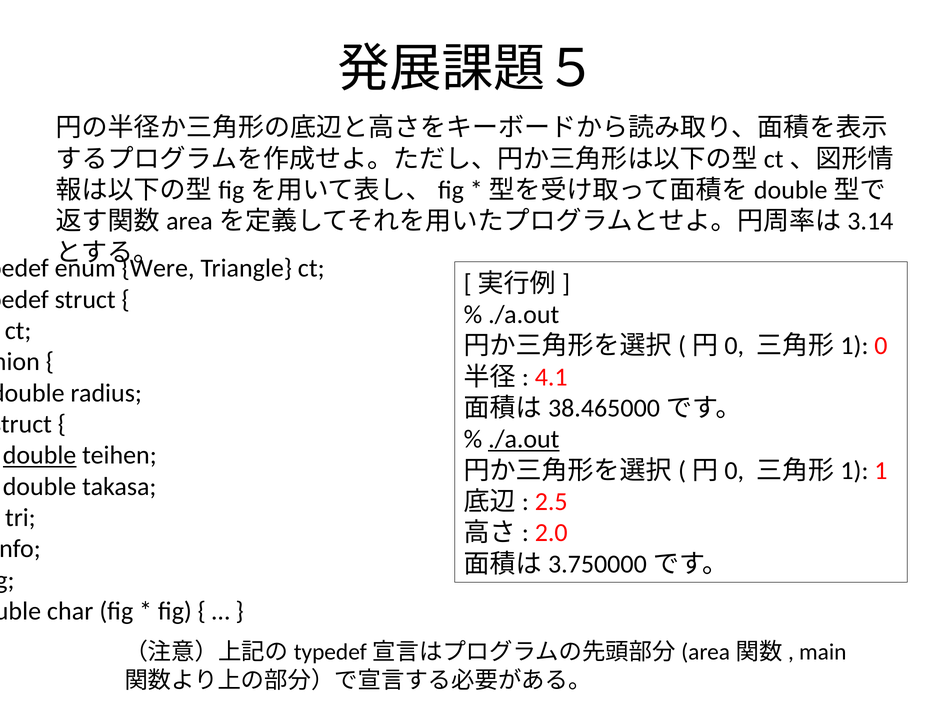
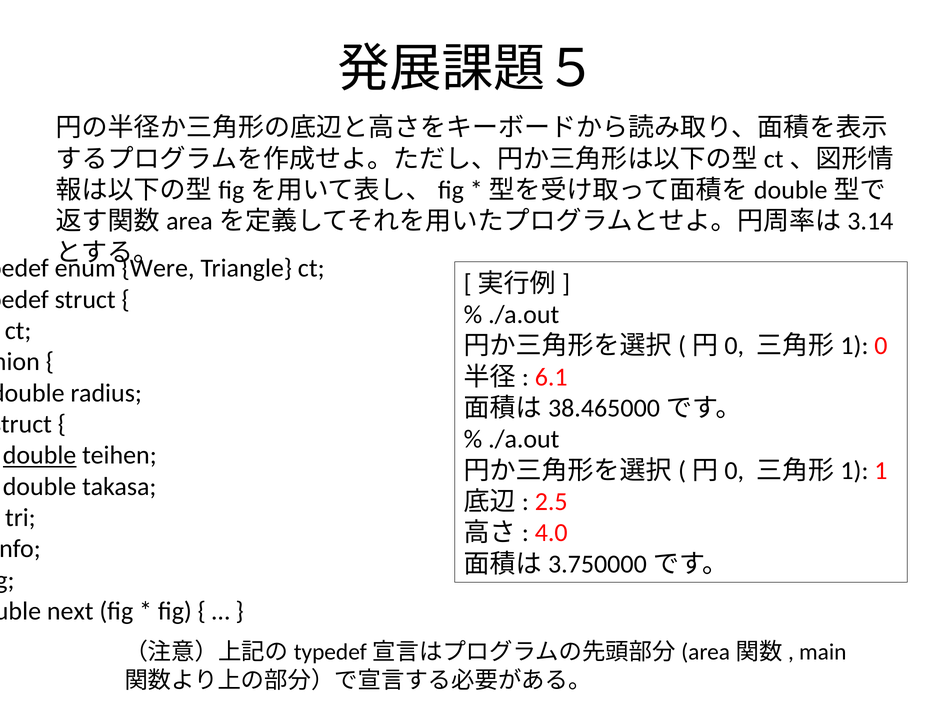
4.1: 4.1 -> 6.1
./a.out at (524, 440) underline: present -> none
2.0: 2.0 -> 4.0
char: char -> next
